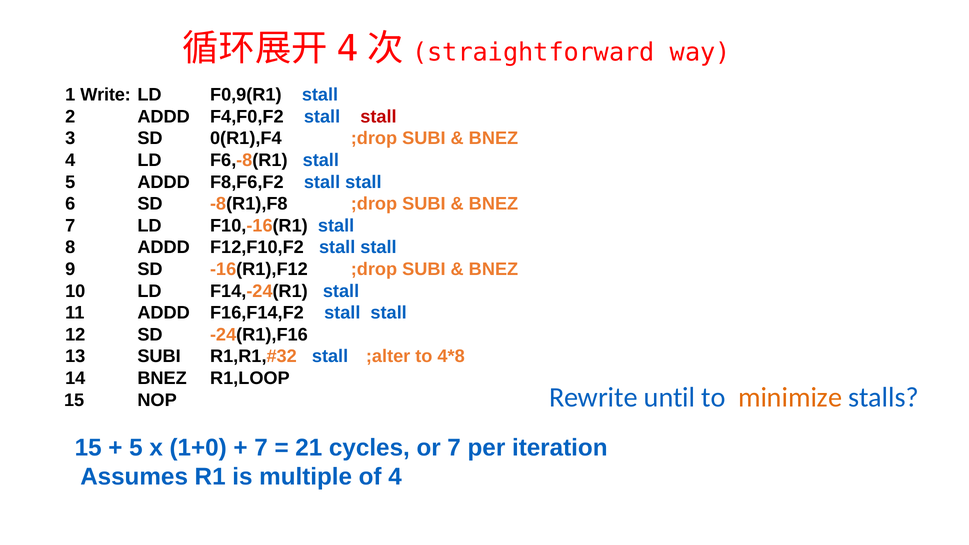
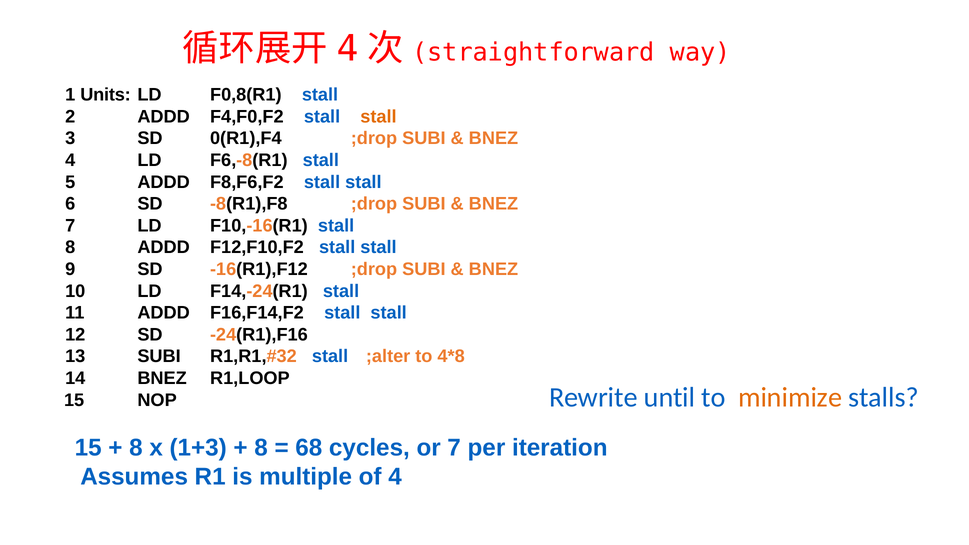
Write: Write -> Units
F0,9(R1: F0,9(R1 -> F0,8(R1
stall at (378, 117) colour: red -> orange
5 at (136, 448): 5 -> 8
1+0: 1+0 -> 1+3
7 at (261, 448): 7 -> 8
21: 21 -> 68
